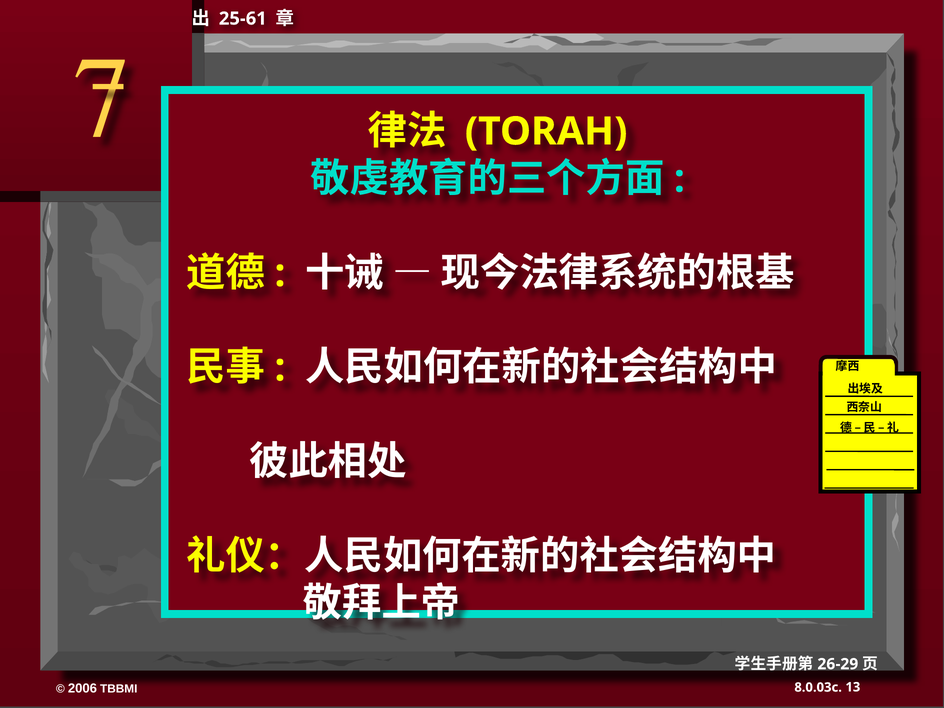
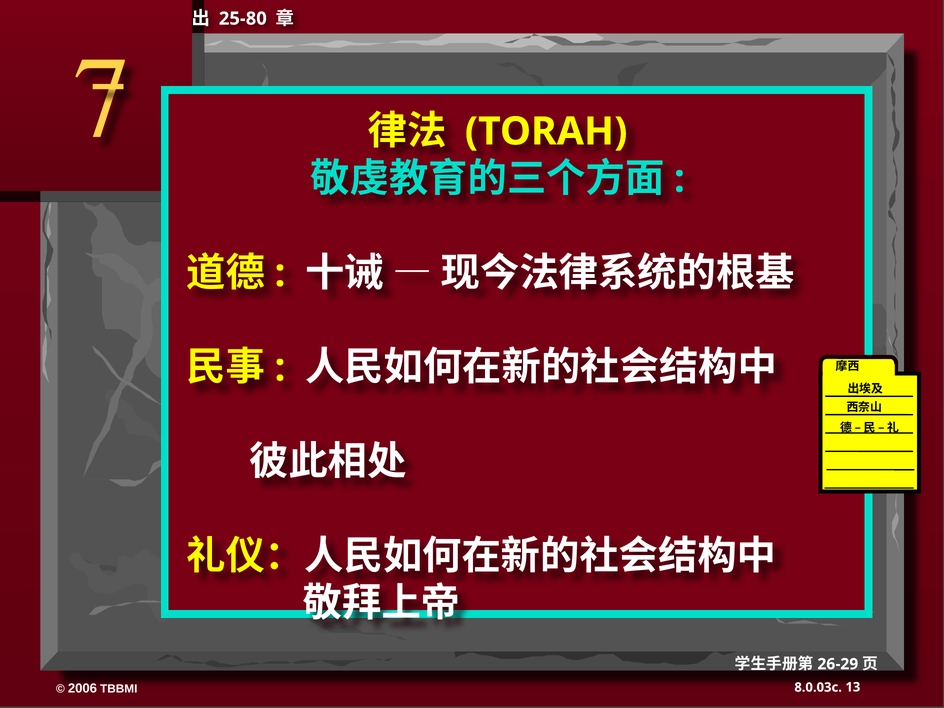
25-61: 25-61 -> 25-80
